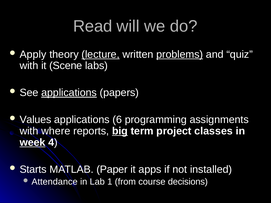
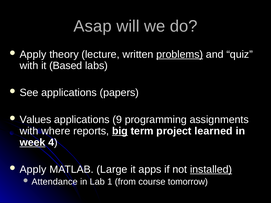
Read: Read -> Asap
lecture underline: present -> none
Scene: Scene -> Based
applications at (69, 93) underline: present -> none
6: 6 -> 9
classes: classes -> learned
Starts at (33, 170): Starts -> Apply
Paper: Paper -> Large
installed underline: none -> present
decisions: decisions -> tomorrow
